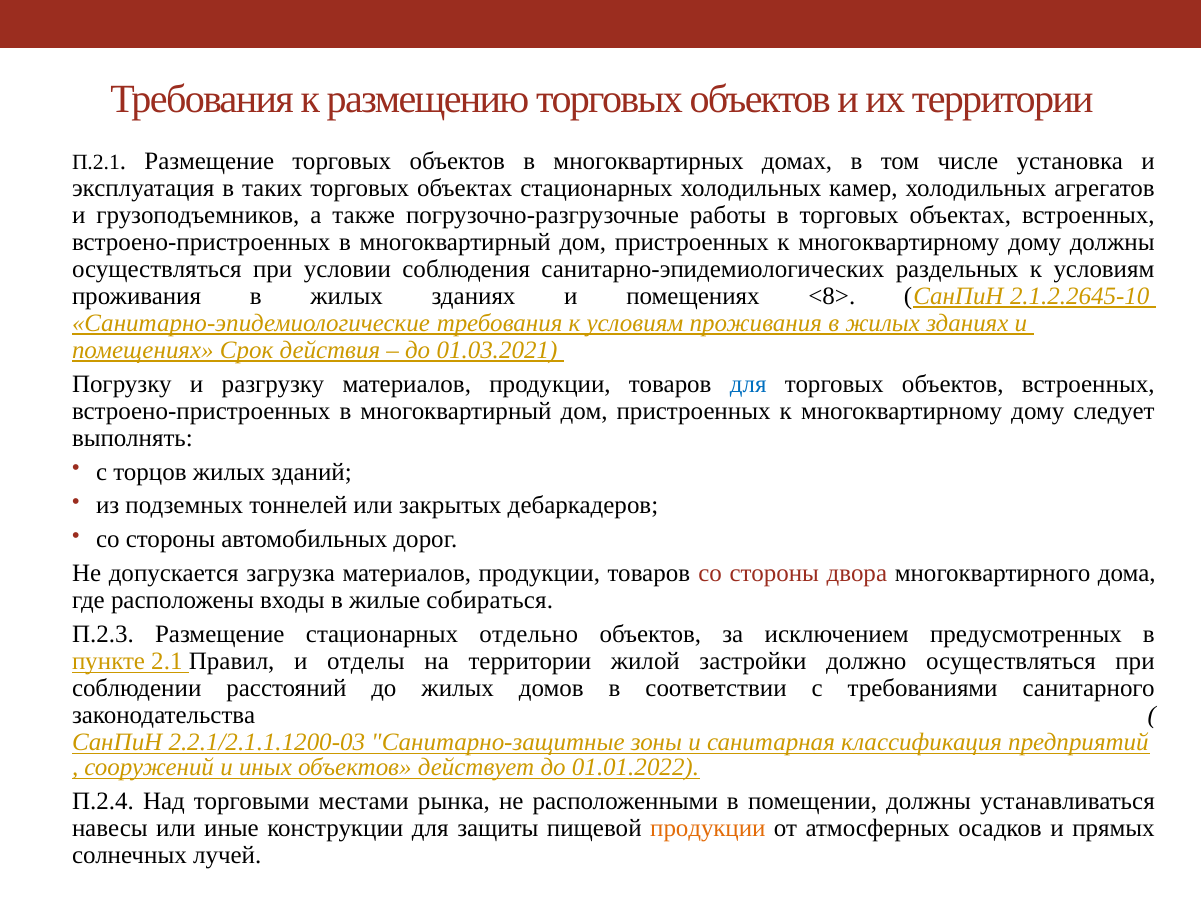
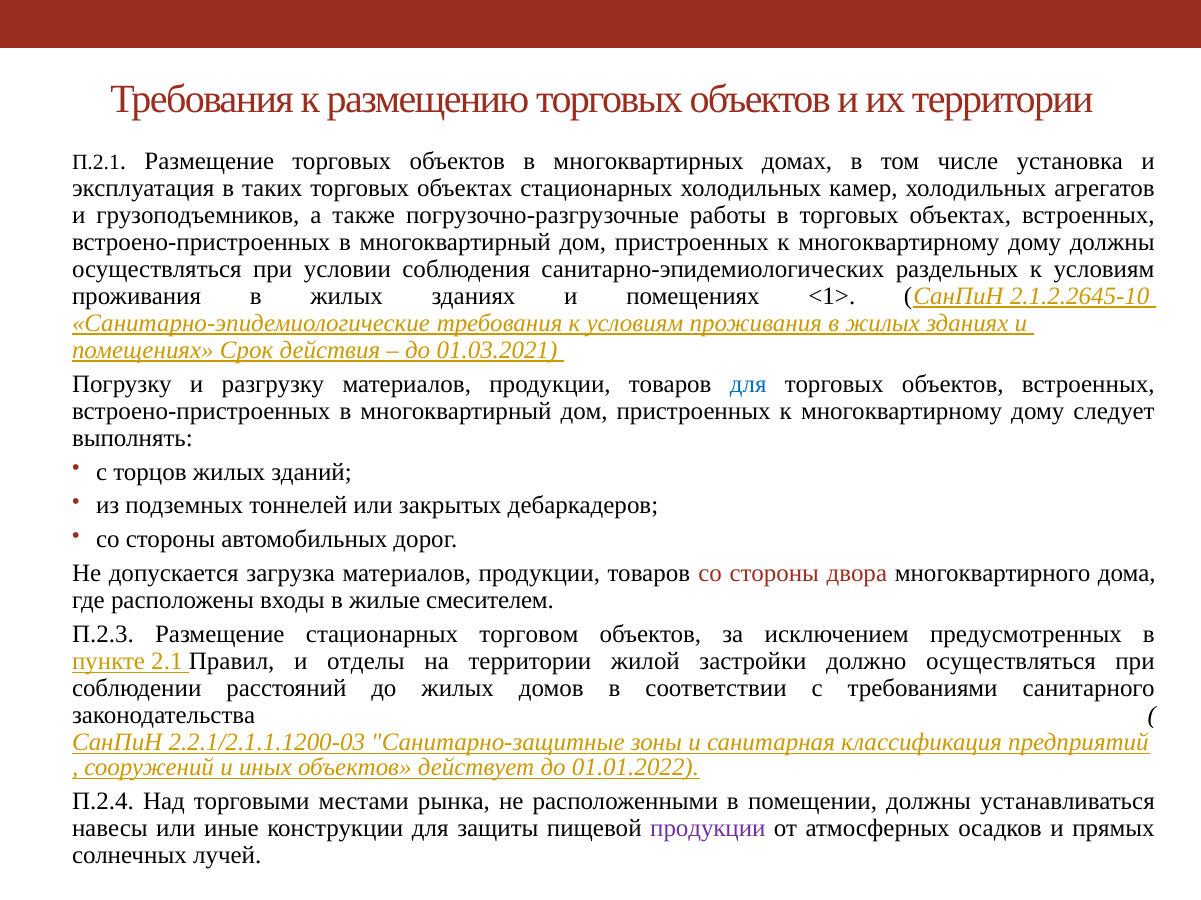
<8>: <8> -> <1>
собираться: собираться -> смесителем
отдельно: отдельно -> торговом
продукции at (708, 829) colour: orange -> purple
